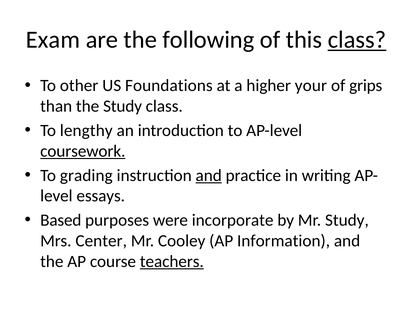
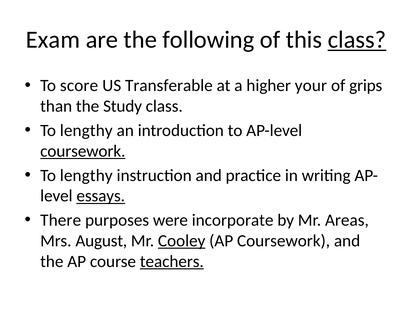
other: other -> score
Foundations: Foundations -> Transferable
grading at (86, 175): grading -> lengthy
and at (209, 175) underline: present -> none
essays underline: none -> present
Based: Based -> There
Mr Study: Study -> Areas
Center: Center -> August
Cooley underline: none -> present
AP Information: Information -> Coursework
